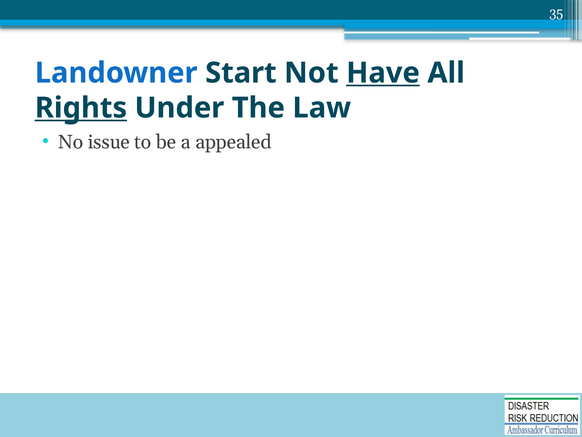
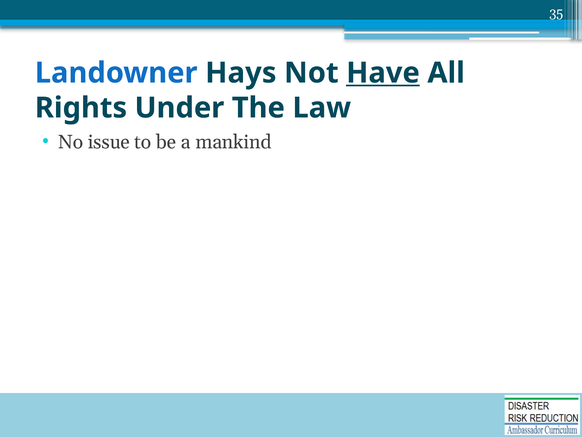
Start: Start -> Hays
Rights underline: present -> none
appealed: appealed -> mankind
